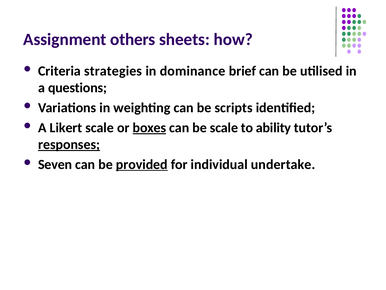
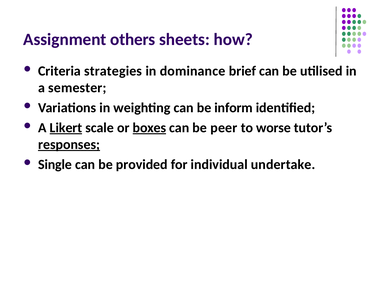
questions: questions -> semester
scripts: scripts -> inform
Likert underline: none -> present
be scale: scale -> peer
ability: ability -> worse
Seven: Seven -> Single
provided underline: present -> none
